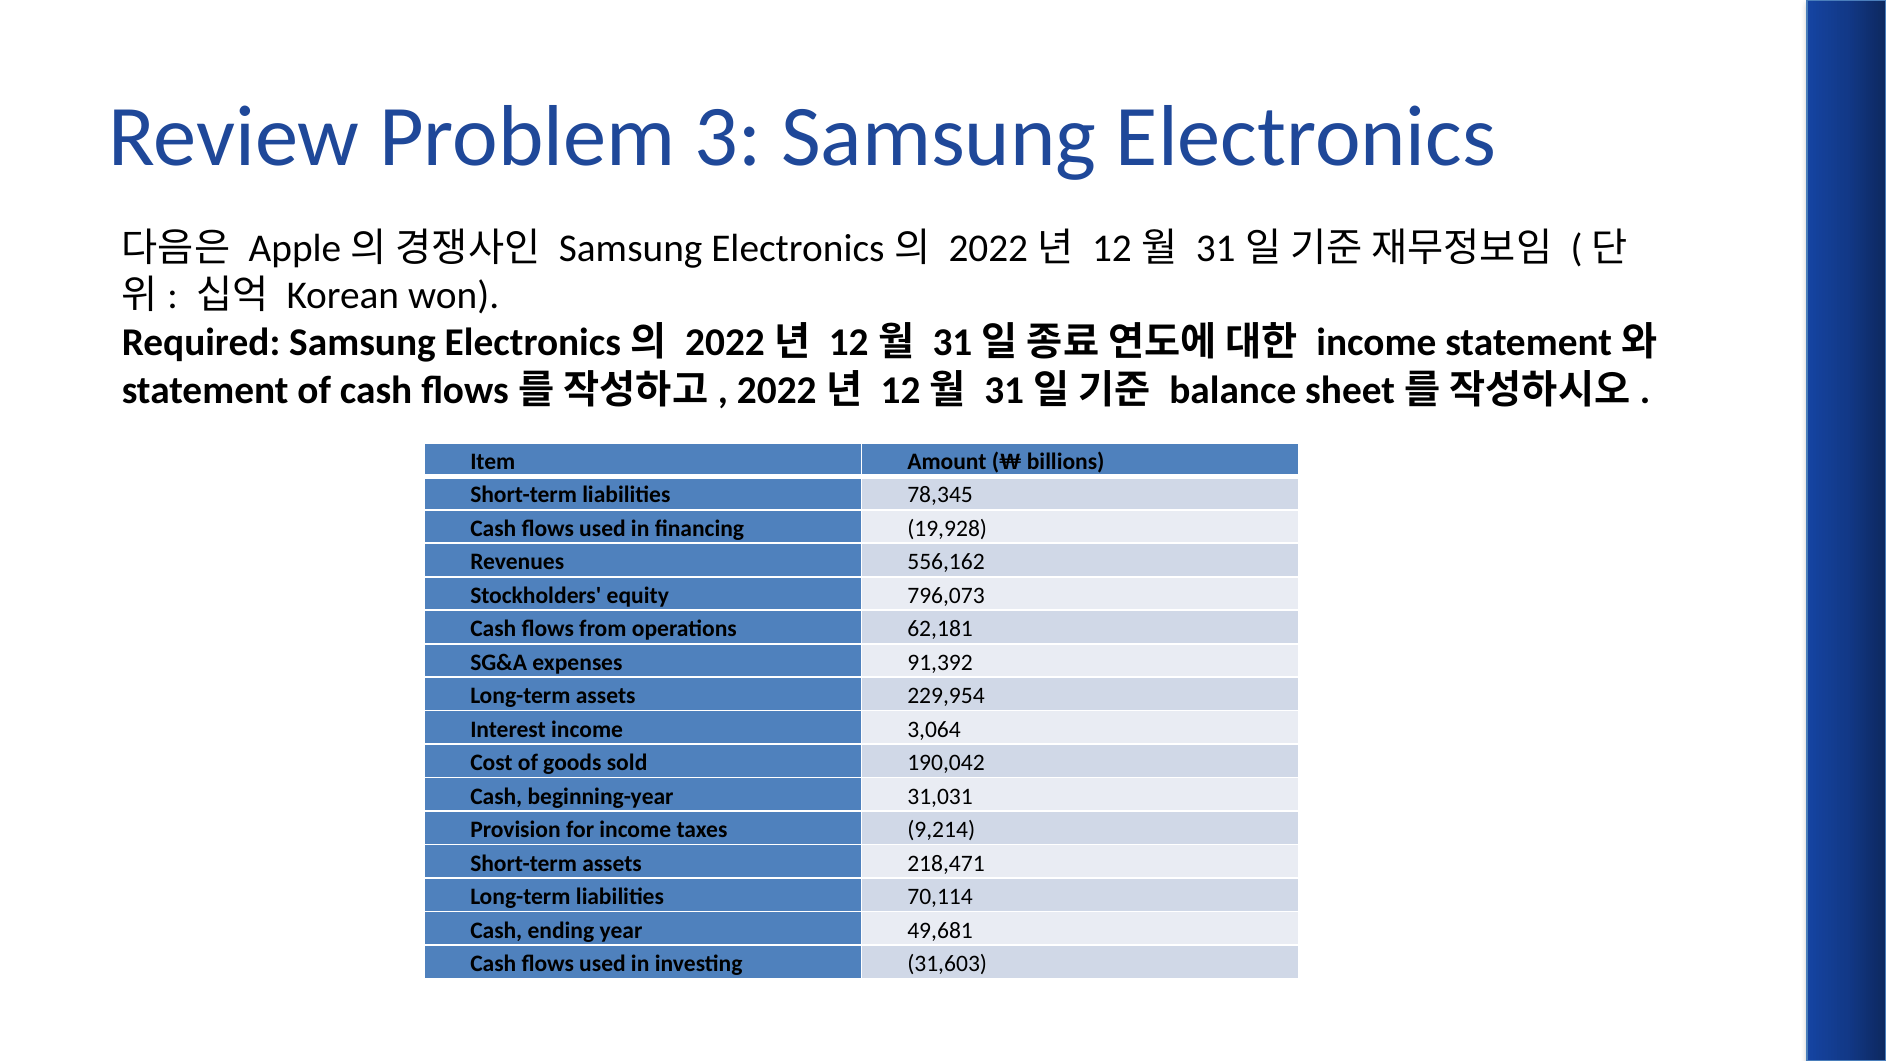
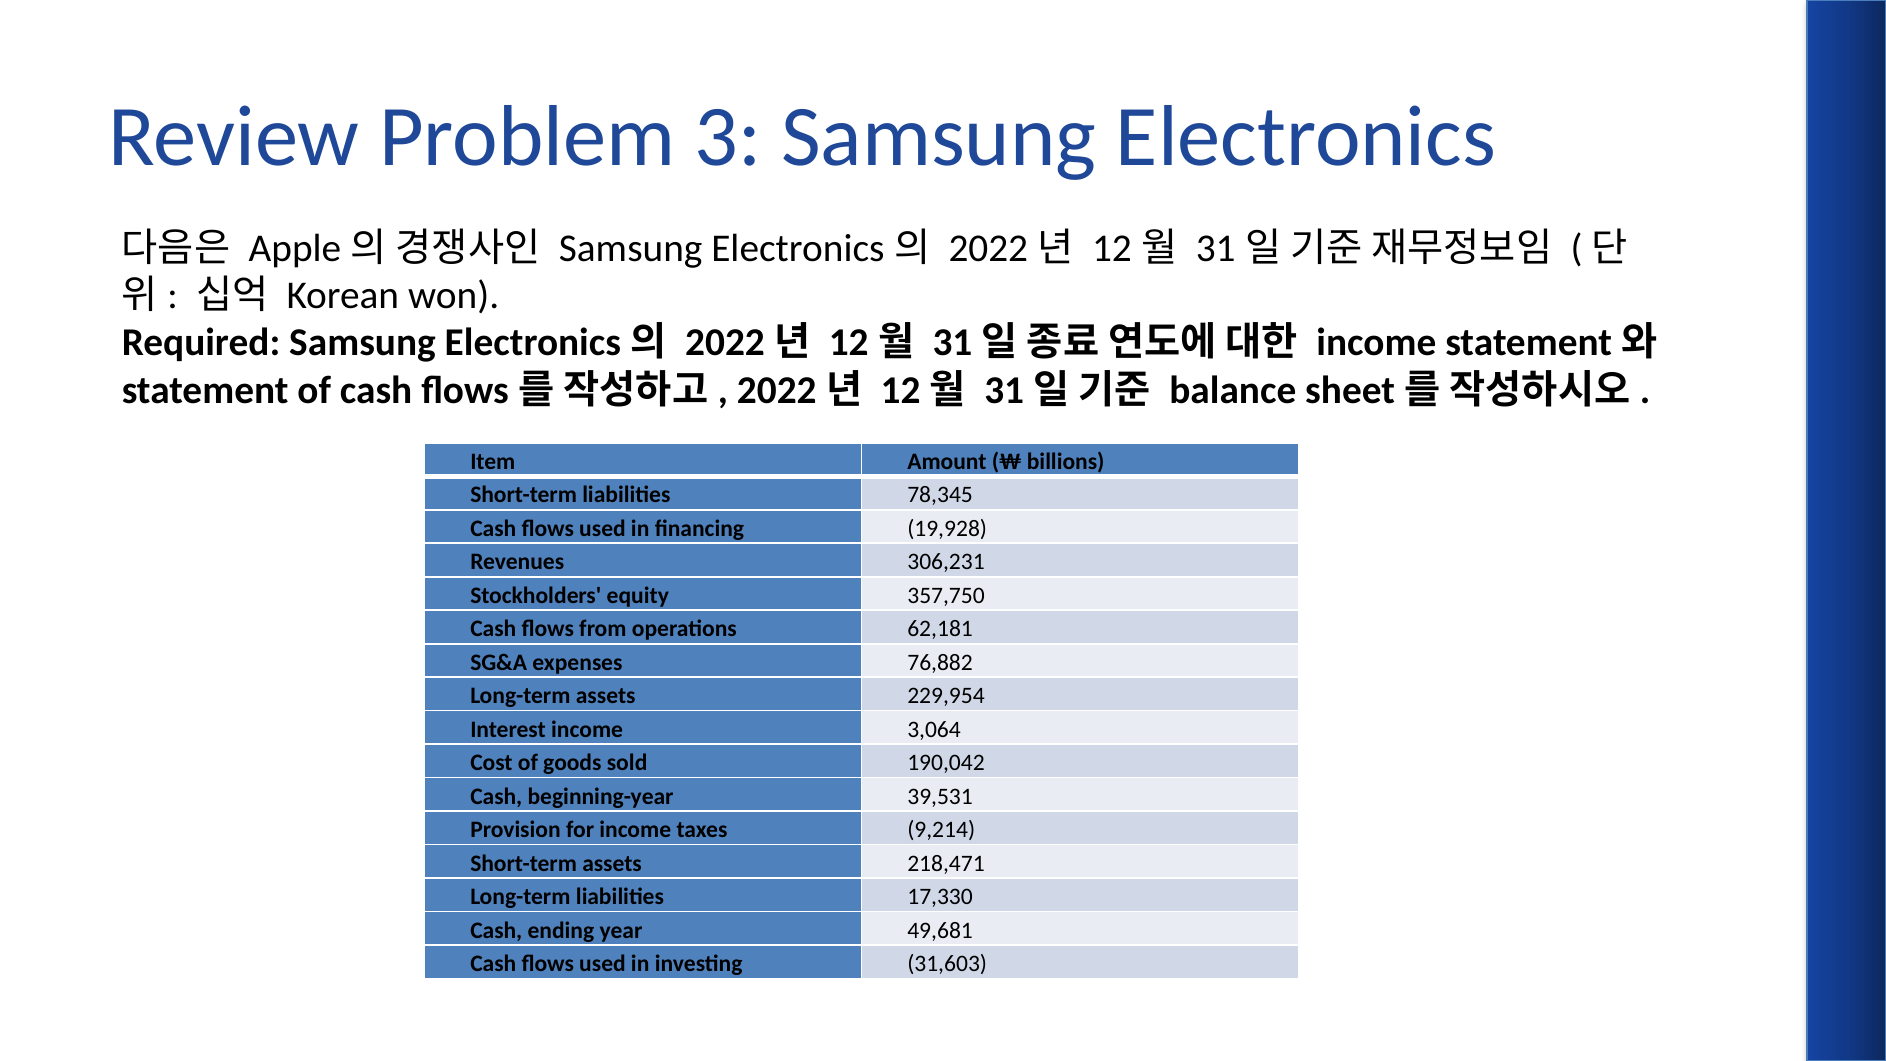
556,162: 556,162 -> 306,231
796,073: 796,073 -> 357,750
91,392: 91,392 -> 76,882
31,031: 31,031 -> 39,531
70,114: 70,114 -> 17,330
